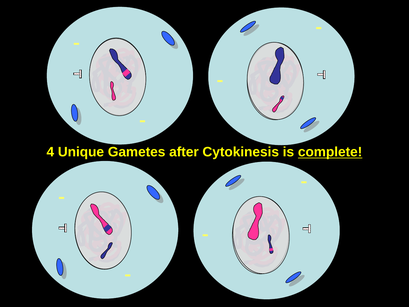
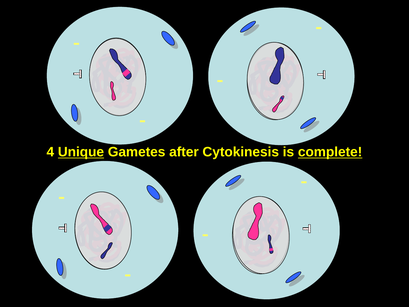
Unique underline: none -> present
